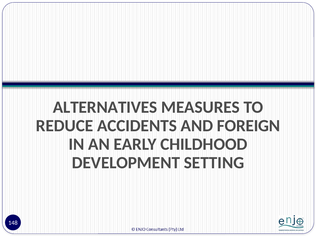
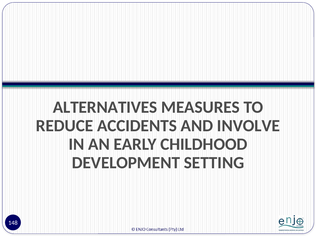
FOREIGN: FOREIGN -> INVOLVE
